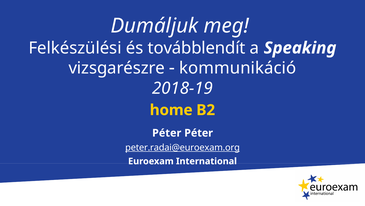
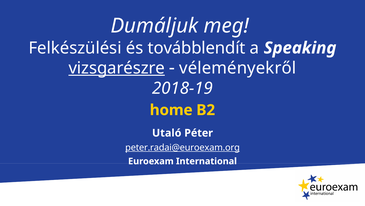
vizsgarészre underline: none -> present
kommunikáció: kommunikáció -> véleményekről
Péter at (167, 133): Péter -> Utaló
